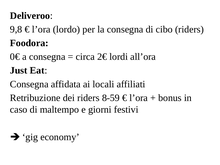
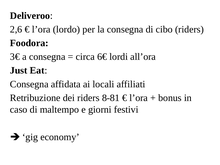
9,8: 9,8 -> 2,6
0€: 0€ -> 3€
2€: 2€ -> 6€
8-59: 8-59 -> 8-81
